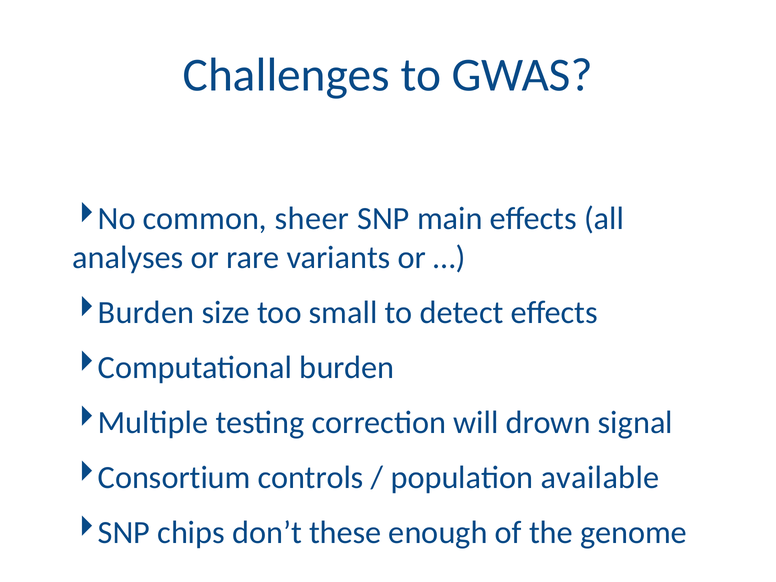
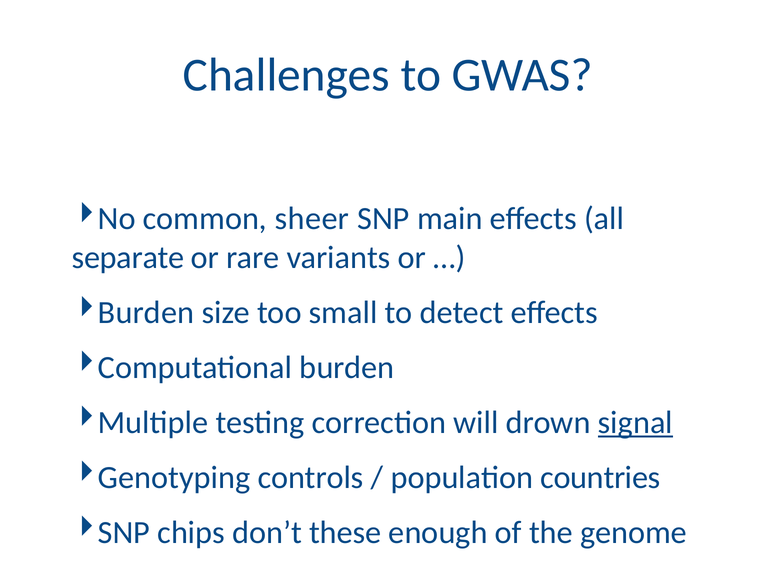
analyses: analyses -> separate
signal underline: none -> present
Consortium: Consortium -> Genotyping
available: available -> countries
